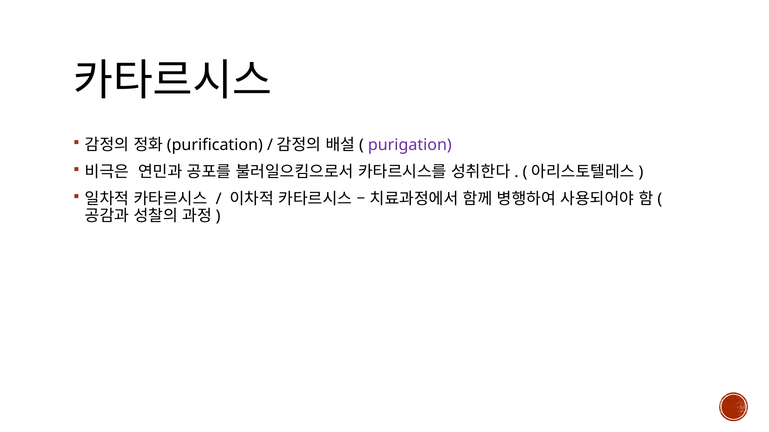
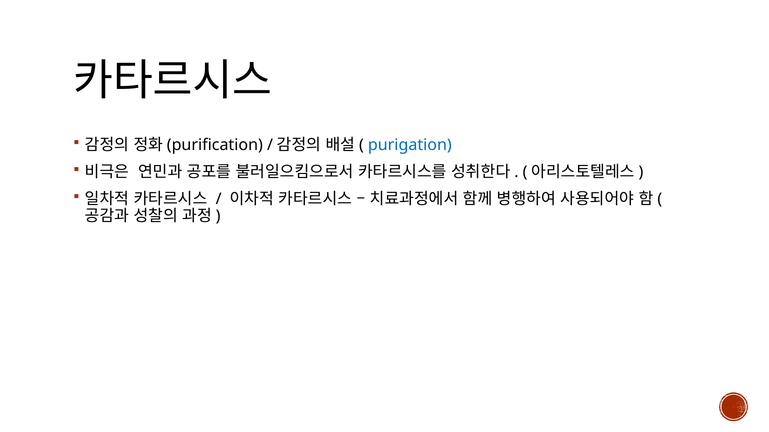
purigation colour: purple -> blue
